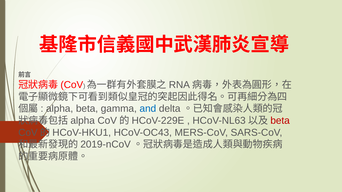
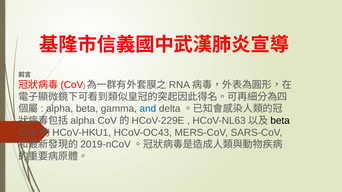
beta at (280, 121) colour: red -> black
